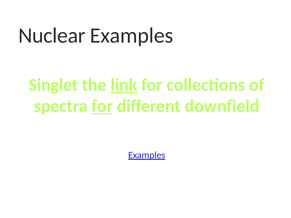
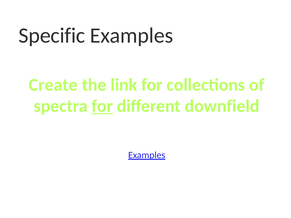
Nuclear: Nuclear -> Specific
Singlet: Singlet -> Create
link underline: present -> none
